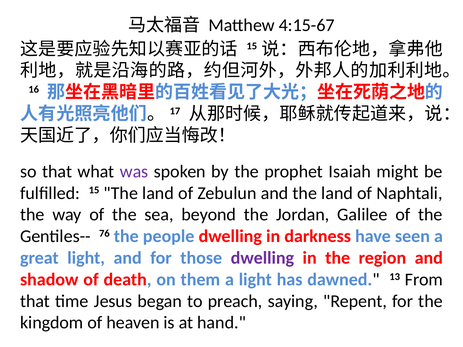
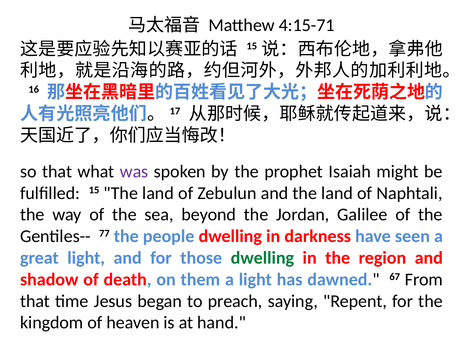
4:15-67: 4:15-67 -> 4:15-71
76: 76 -> 77
dwelling at (262, 258) colour: purple -> green
13: 13 -> 67
